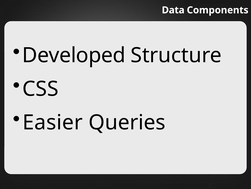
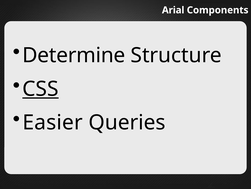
Data: Data -> Arial
Developed: Developed -> Determine
CSS underline: none -> present
